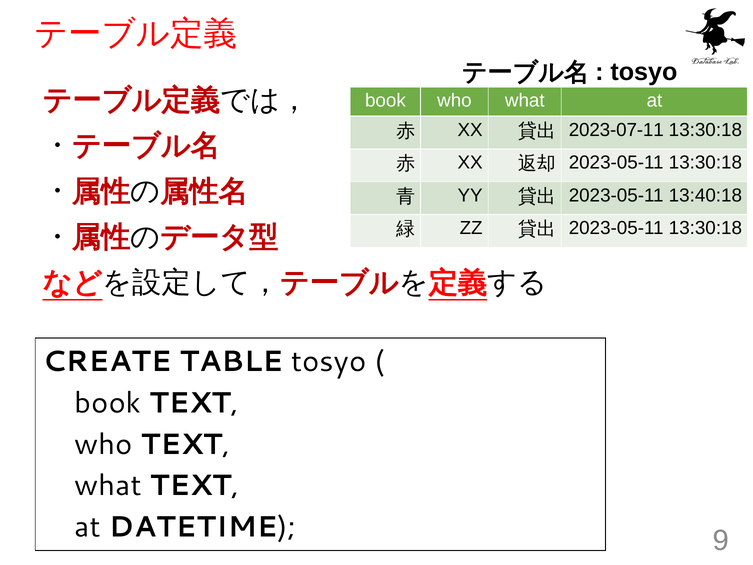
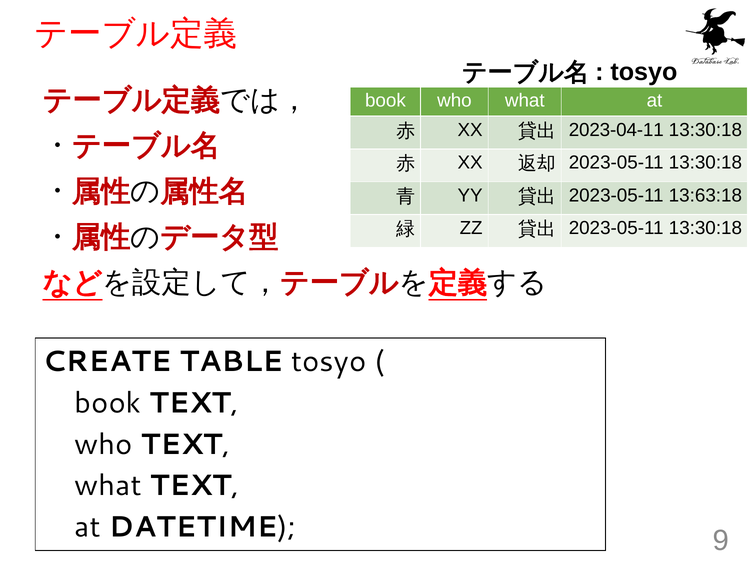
2023-07-11: 2023-07-11 -> 2023-04-11
13:40:18: 13:40:18 -> 13:63:18
